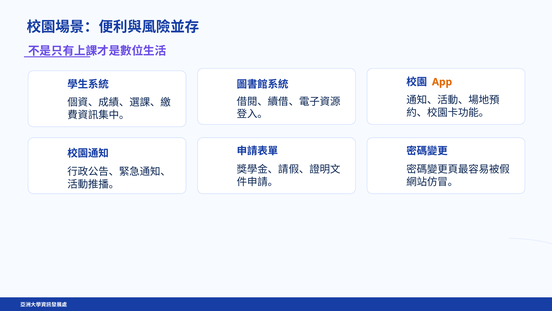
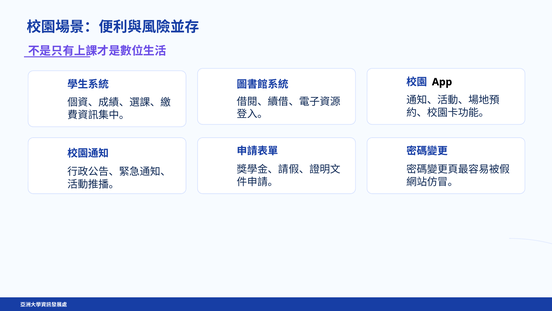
App colour: orange -> black
